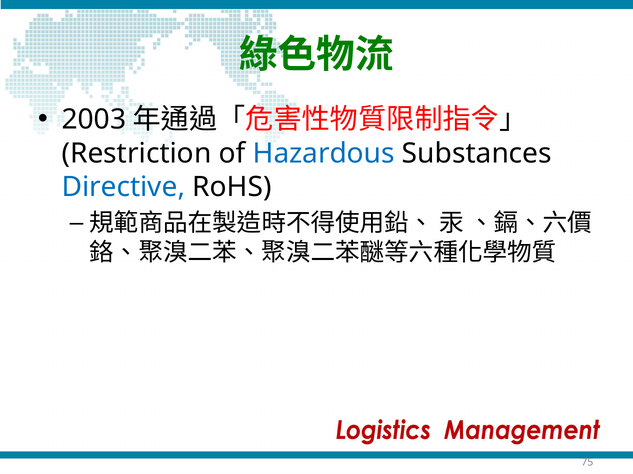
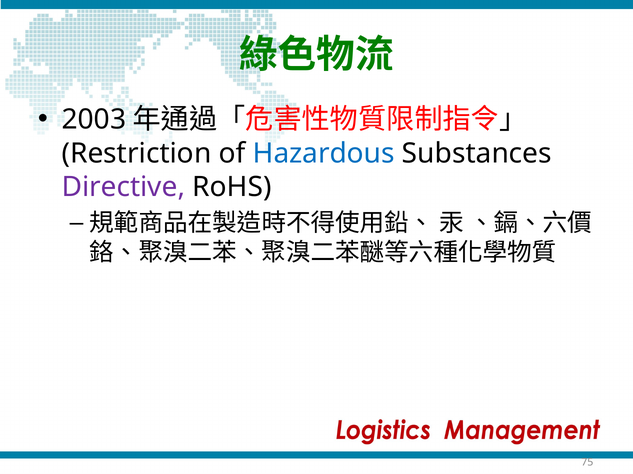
Directive colour: blue -> purple
